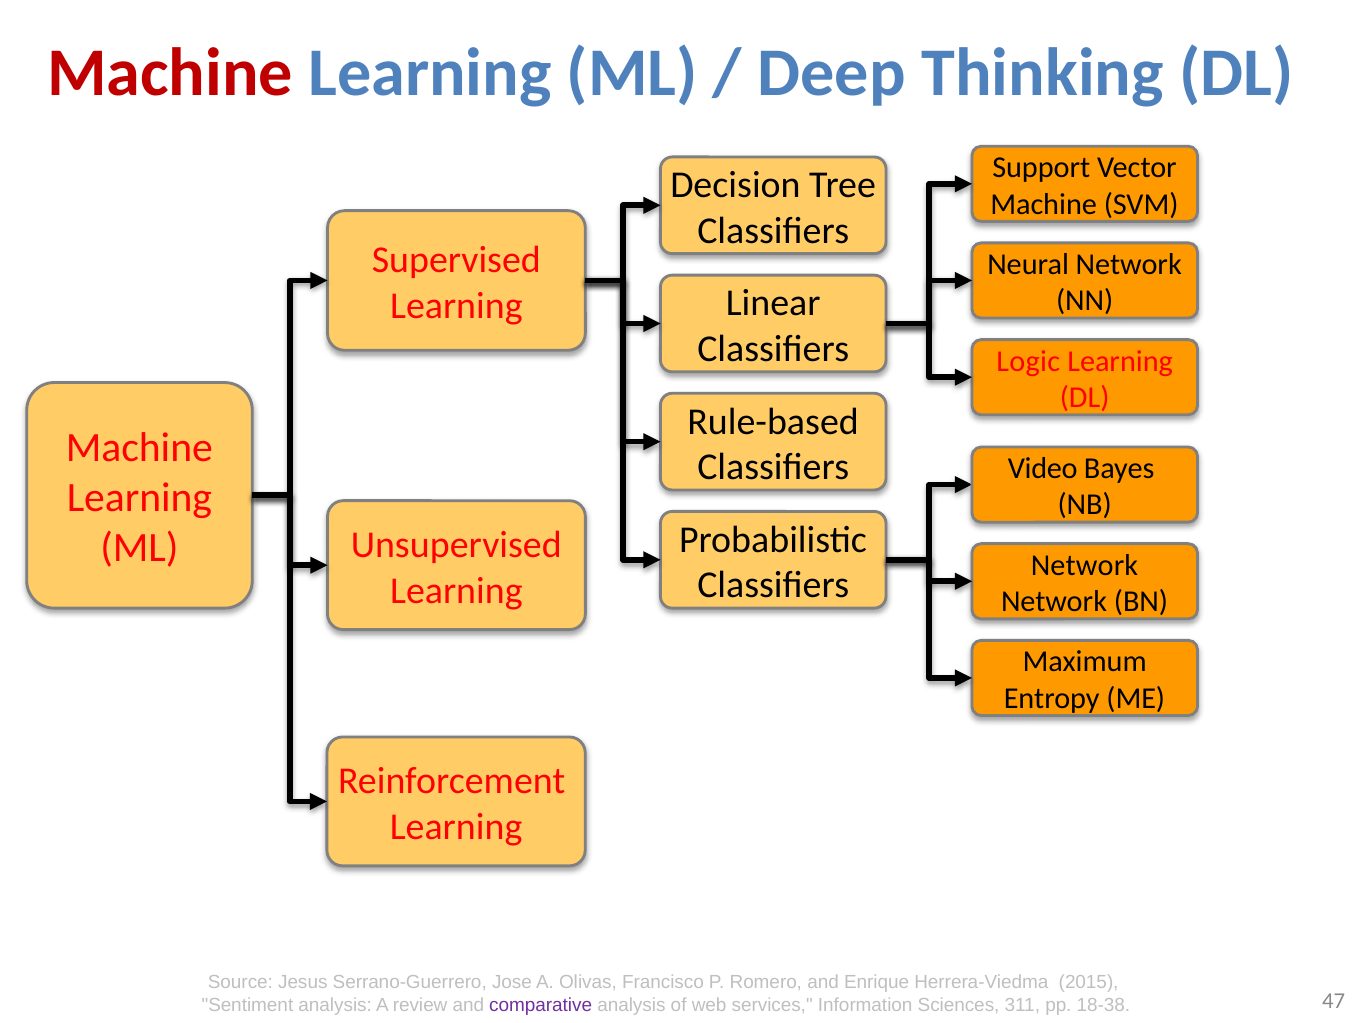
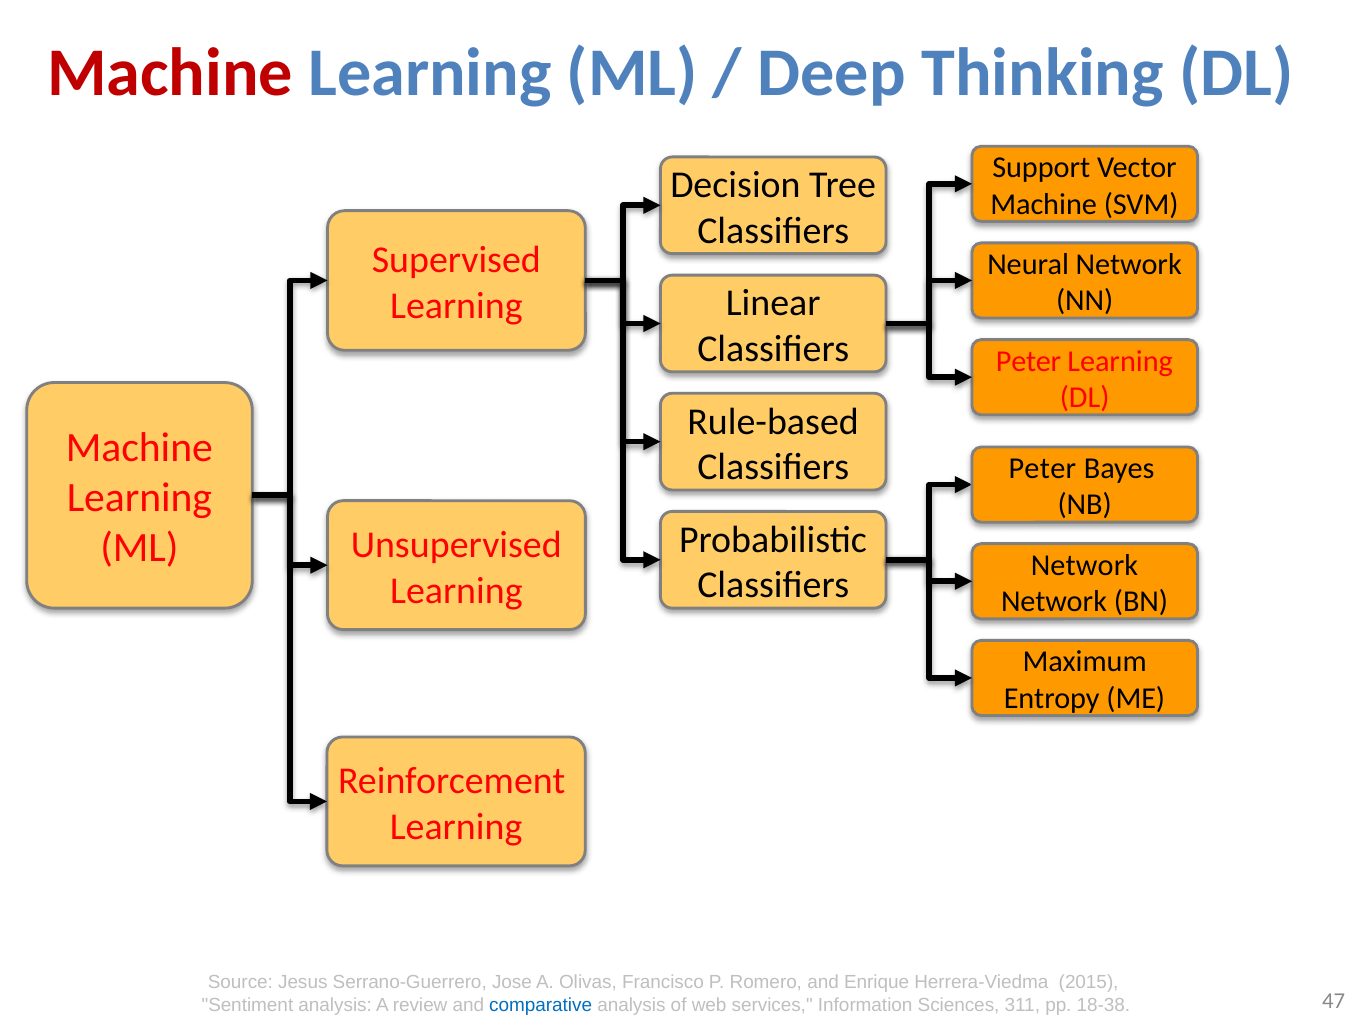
Logic at (1028, 361): Logic -> Peter
Video at (1043, 468): Video -> Peter
comparative colour: purple -> blue
